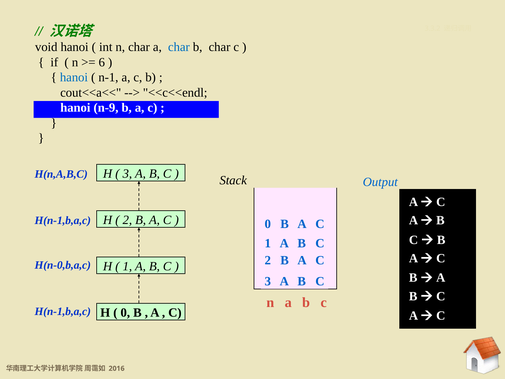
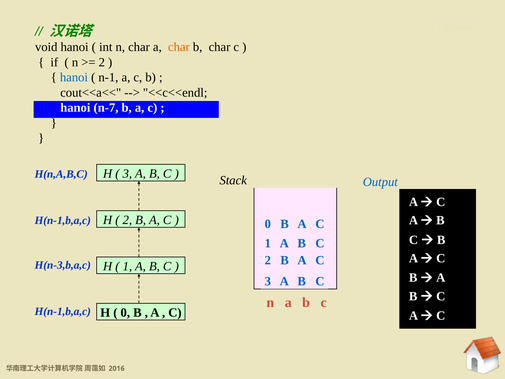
char at (179, 47) colour: blue -> orange
6 at (102, 62): 6 -> 2
n-9: n-9 -> n-7
H(n-0,b,a,c: H(n-0,b,a,c -> H(n-3,b,a,c
